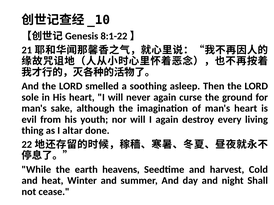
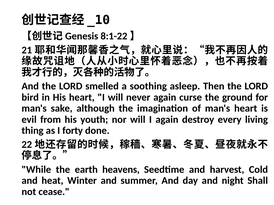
sole: sole -> bird
altar: altar -> forty
